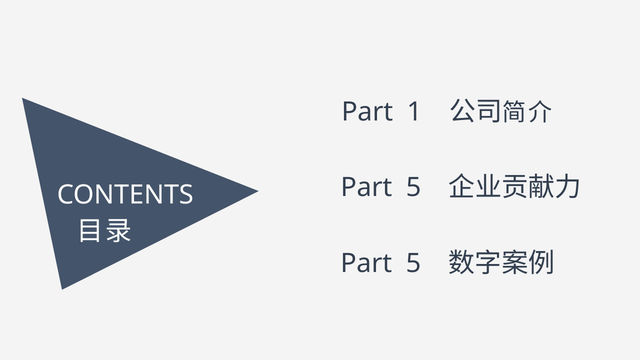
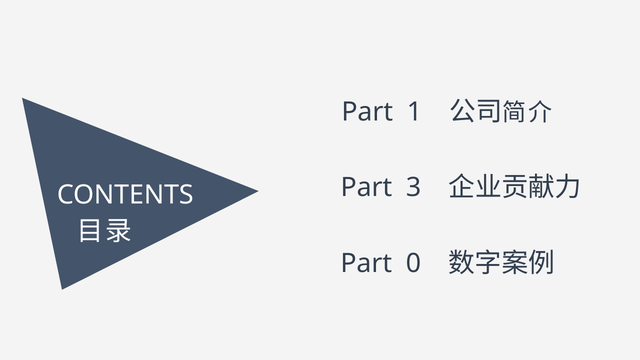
5 at (414, 188): 5 -> 3
5 at (413, 263): 5 -> 0
